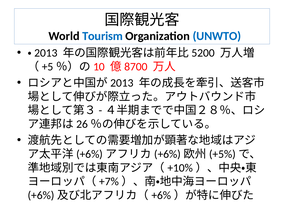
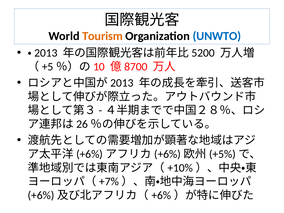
Tourism colour: blue -> orange
